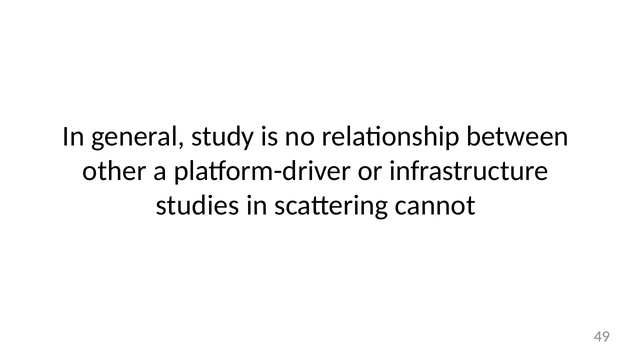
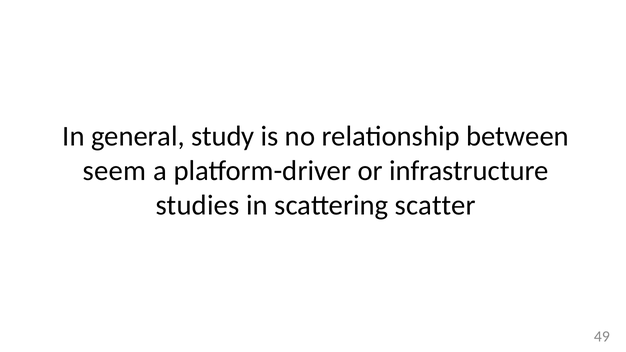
other: other -> seem
cannot: cannot -> scatter
